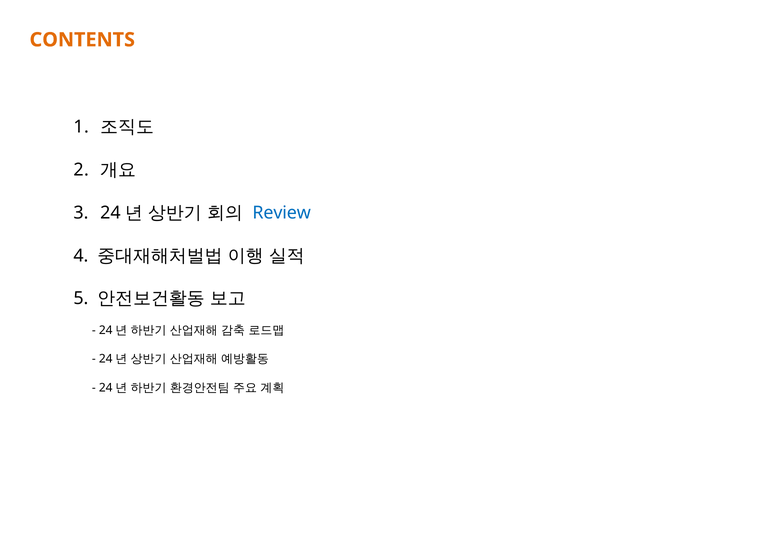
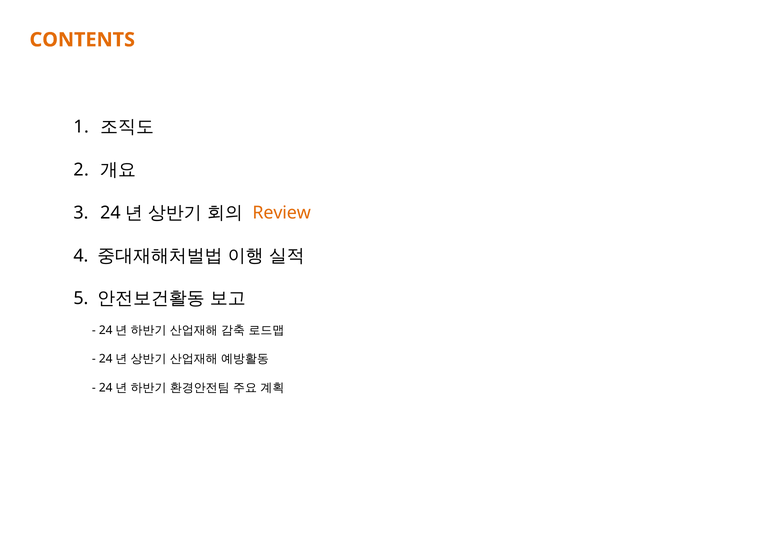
Review colour: blue -> orange
